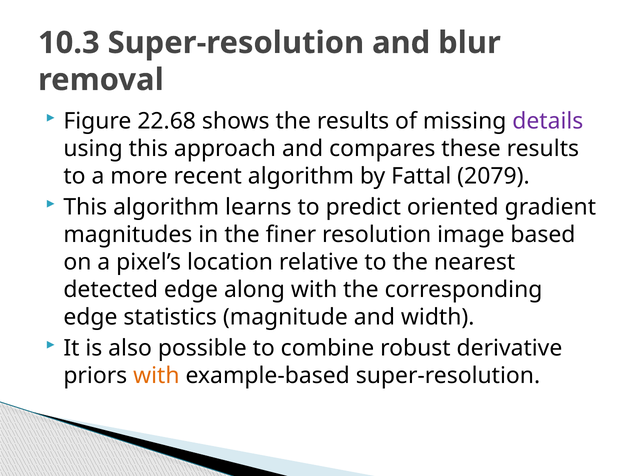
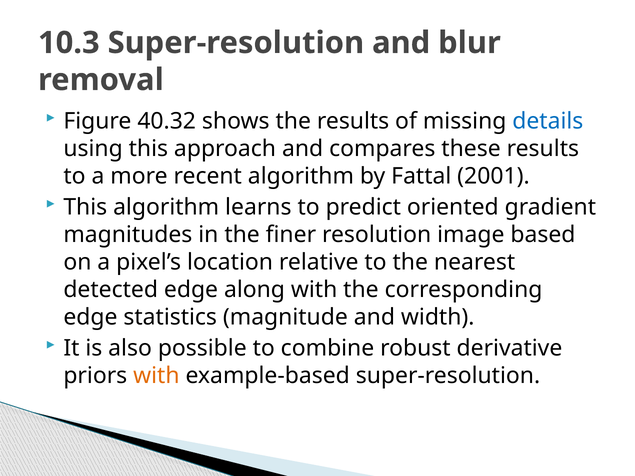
22.68: 22.68 -> 40.32
details colour: purple -> blue
2079: 2079 -> 2001
